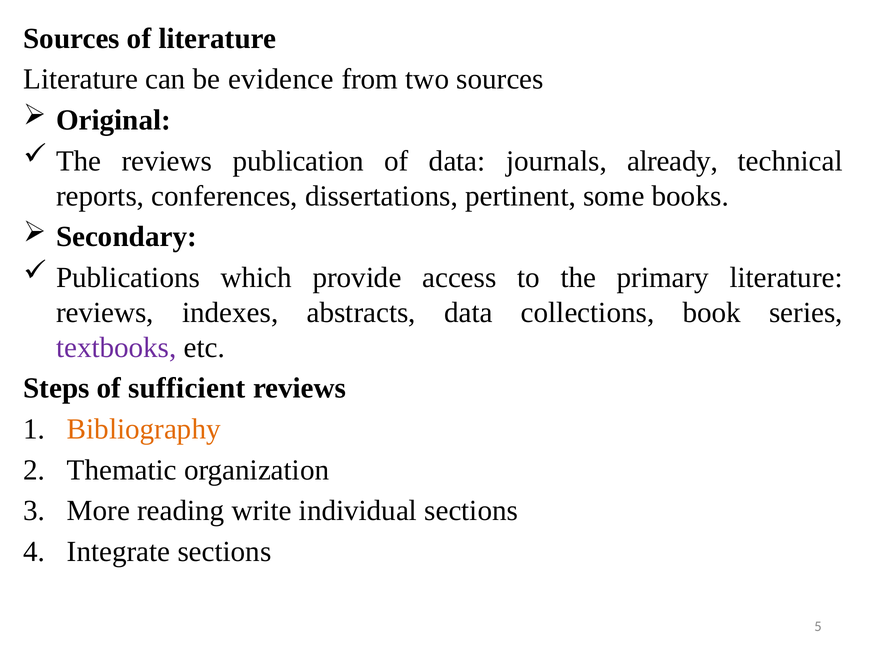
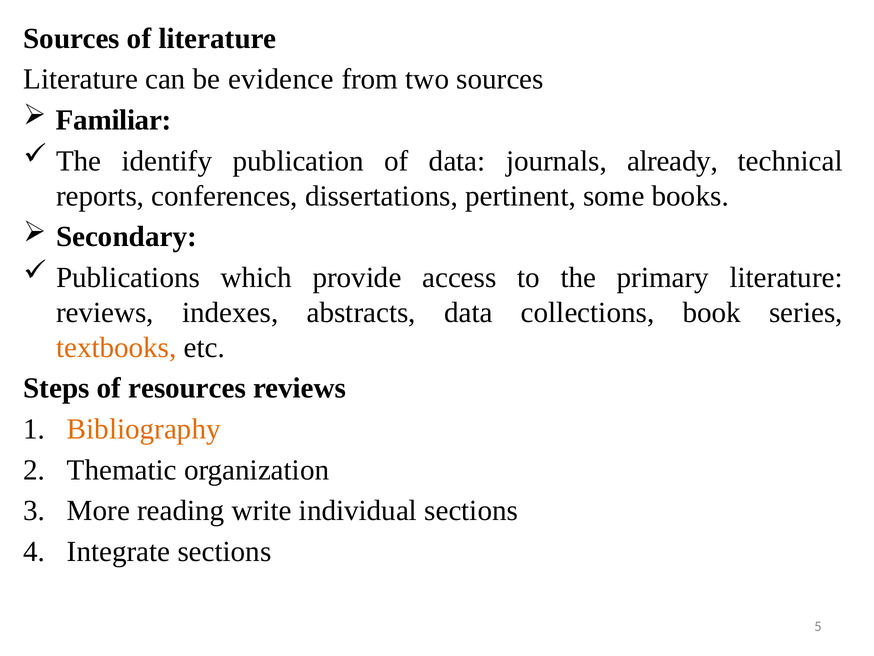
Original: Original -> Familiar
The reviews: reviews -> identify
textbooks colour: purple -> orange
sufficient: sufficient -> resources
